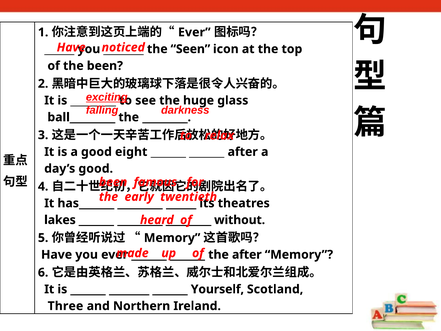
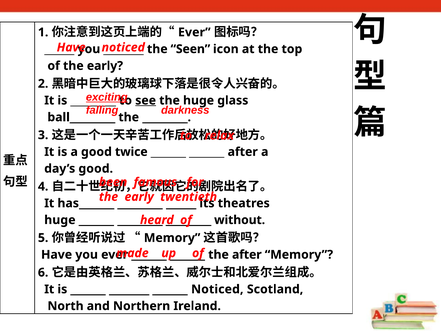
of the been: been -> early
see underline: none -> present
eight: eight -> twice
lakes at (60, 220): lakes -> huge
Yourself at (217, 289): Yourself -> Noticed
Three: Three -> North
